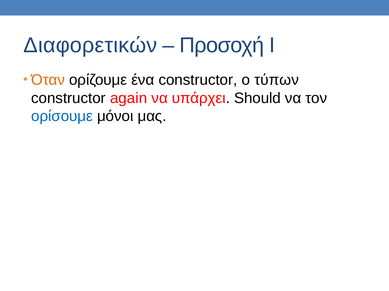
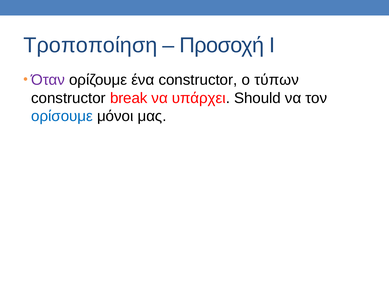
Διαφορετικών: Διαφορετικών -> Τροποποίηση
Όταν colour: orange -> purple
again: again -> break
